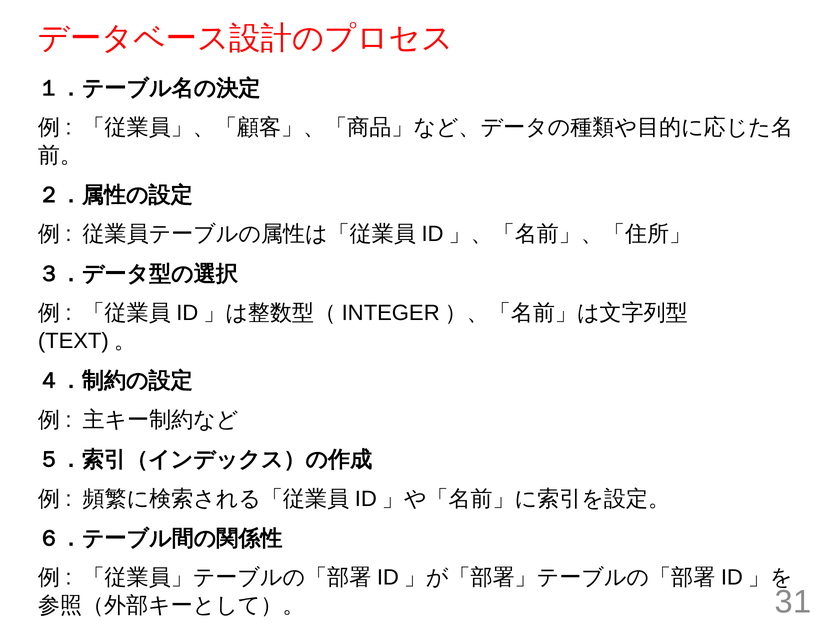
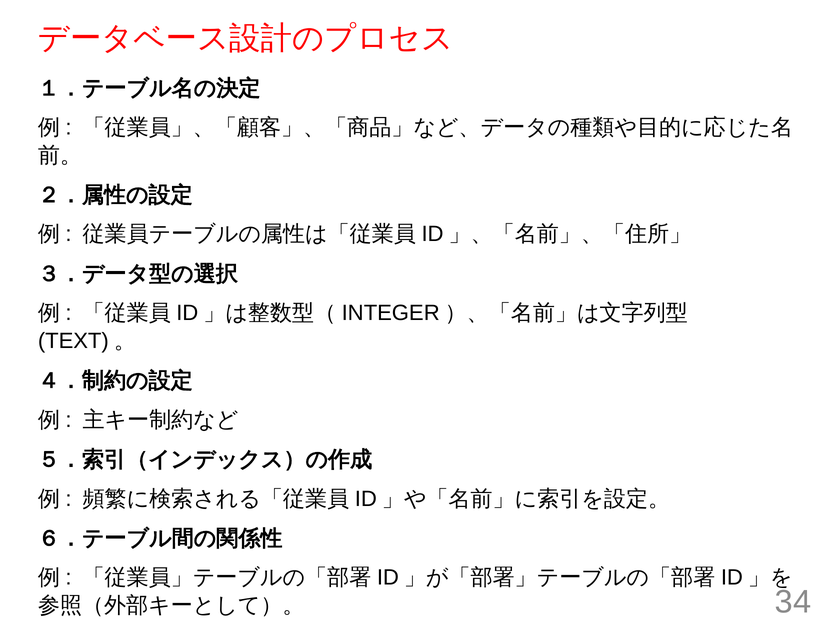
31: 31 -> 34
